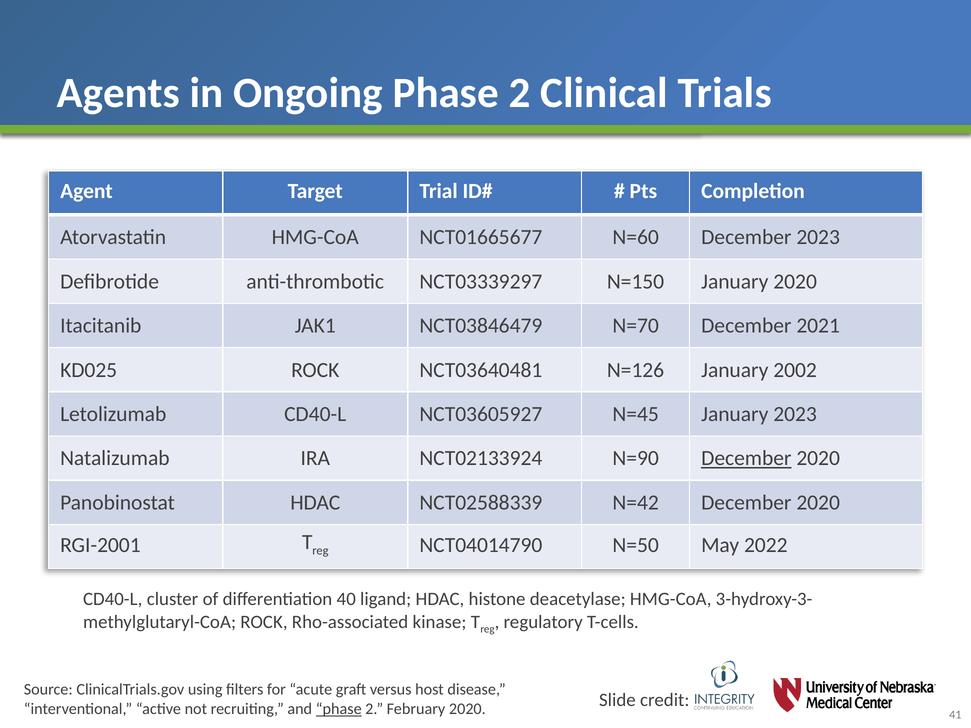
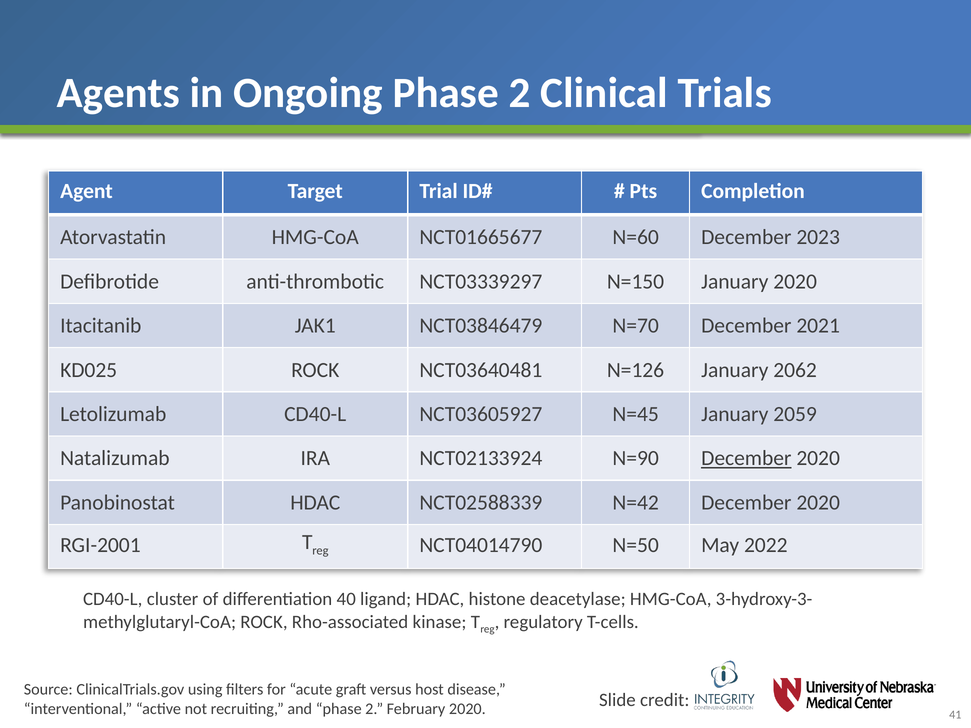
2002: 2002 -> 2062
January 2023: 2023 -> 2059
phase at (339, 709) underline: present -> none
